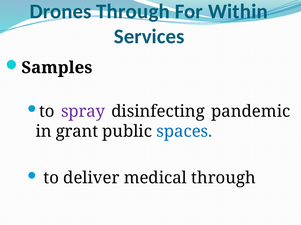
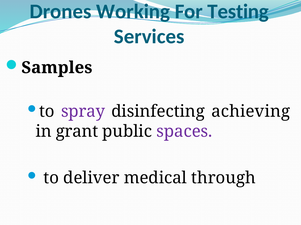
Drones Through: Through -> Working
Within: Within -> Testing
pandemic: pandemic -> achieving
spaces colour: blue -> purple
